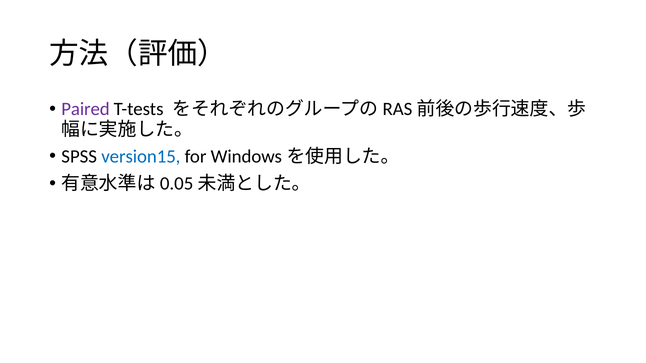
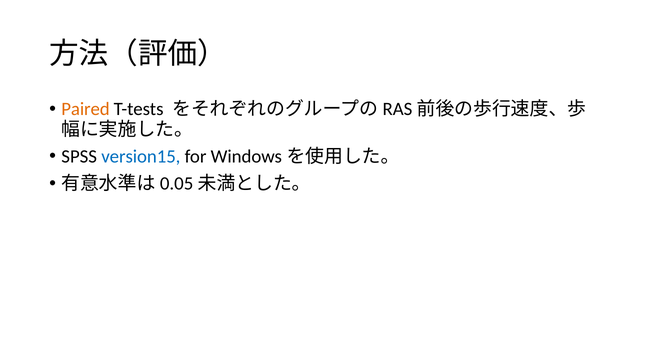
Paired colour: purple -> orange
